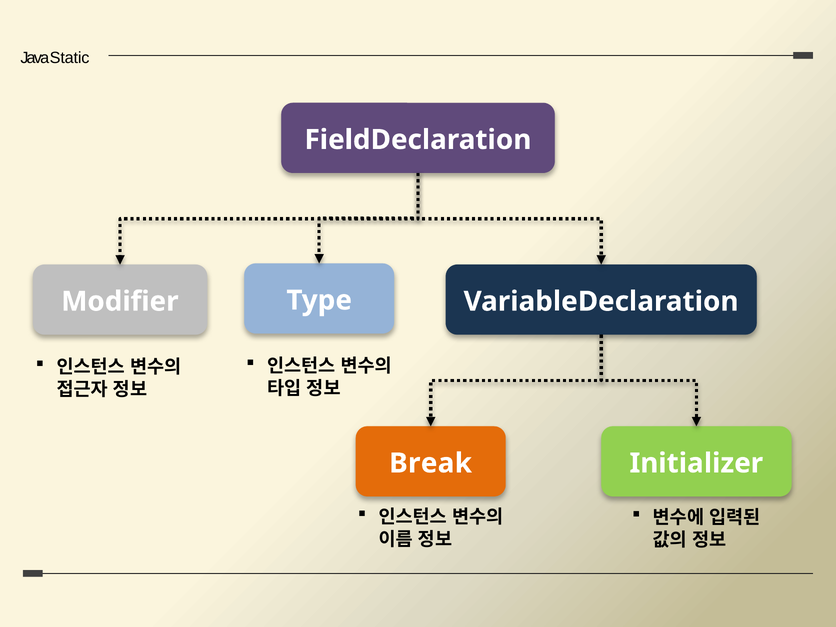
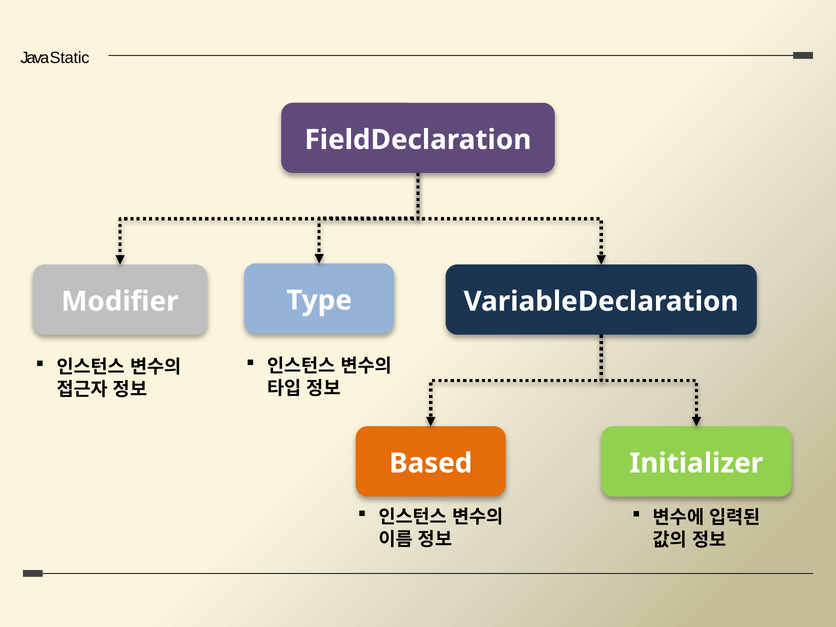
Break: Break -> Based
